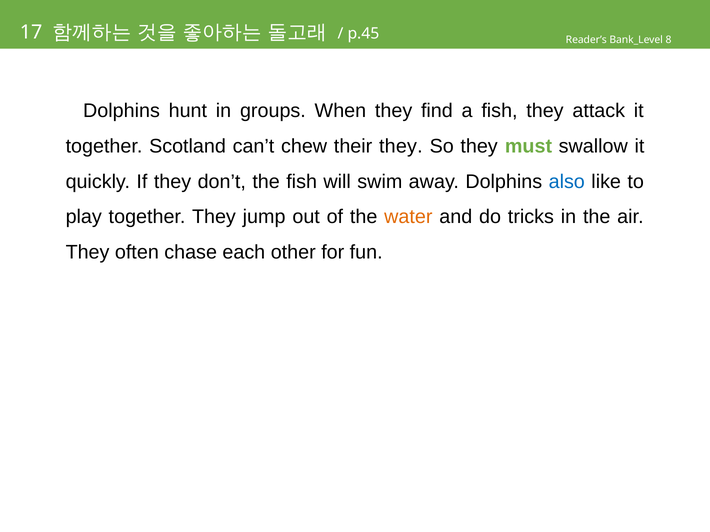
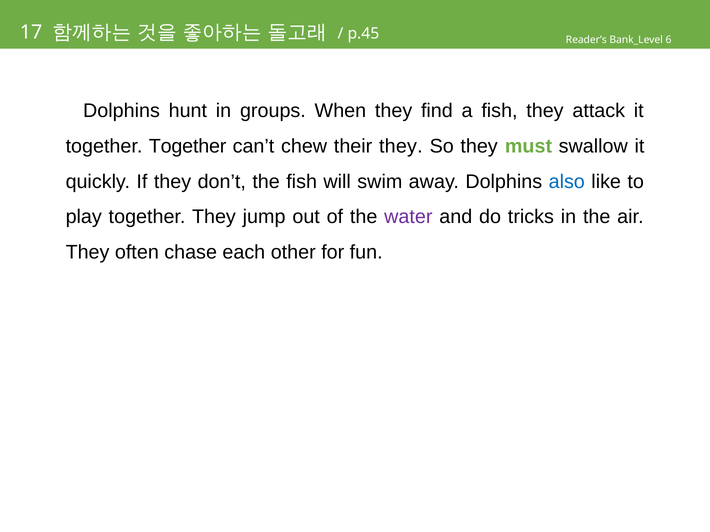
8: 8 -> 6
together Scotland: Scotland -> Together
water colour: orange -> purple
